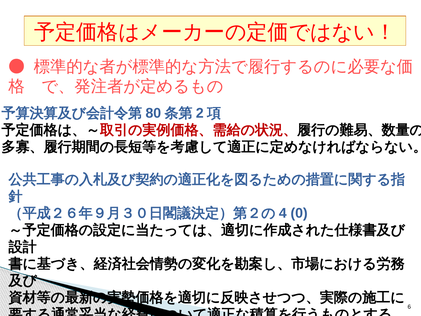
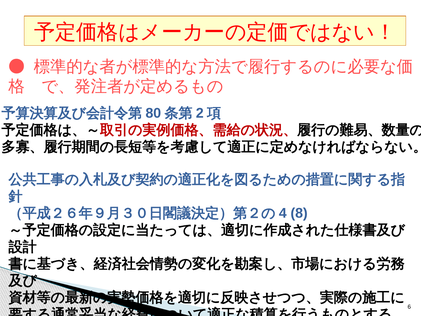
0: 0 -> 8
